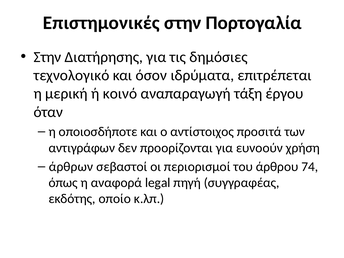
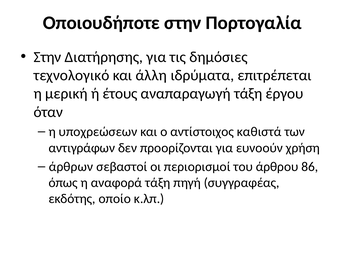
Επιστημονικές: Επιστημονικές -> Οποιουδήποτε
όσον: όσον -> άλλη
κοινό: κοινό -> έτους
οποιοσδήποτε: οποιοσδήποτε -> υποχρεώσεων
προσιτά: προσιτά -> καθιστά
74: 74 -> 86
αναφορά legal: legal -> τάξη
